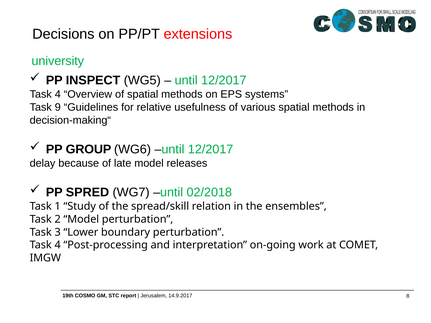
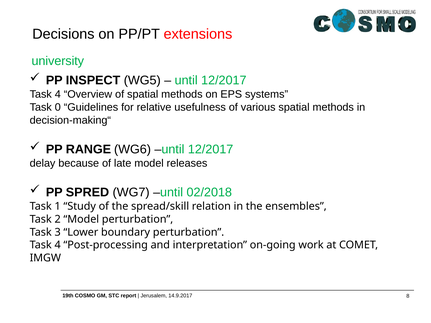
9: 9 -> 0
GROUP: GROUP -> RANGE
